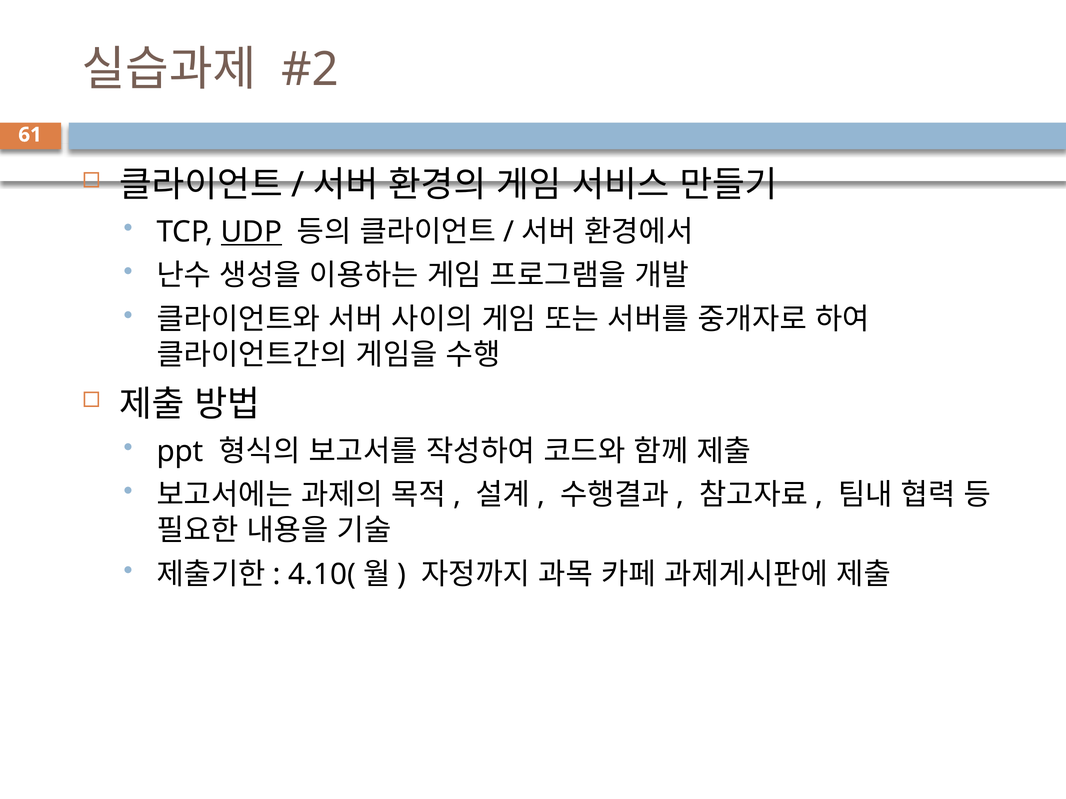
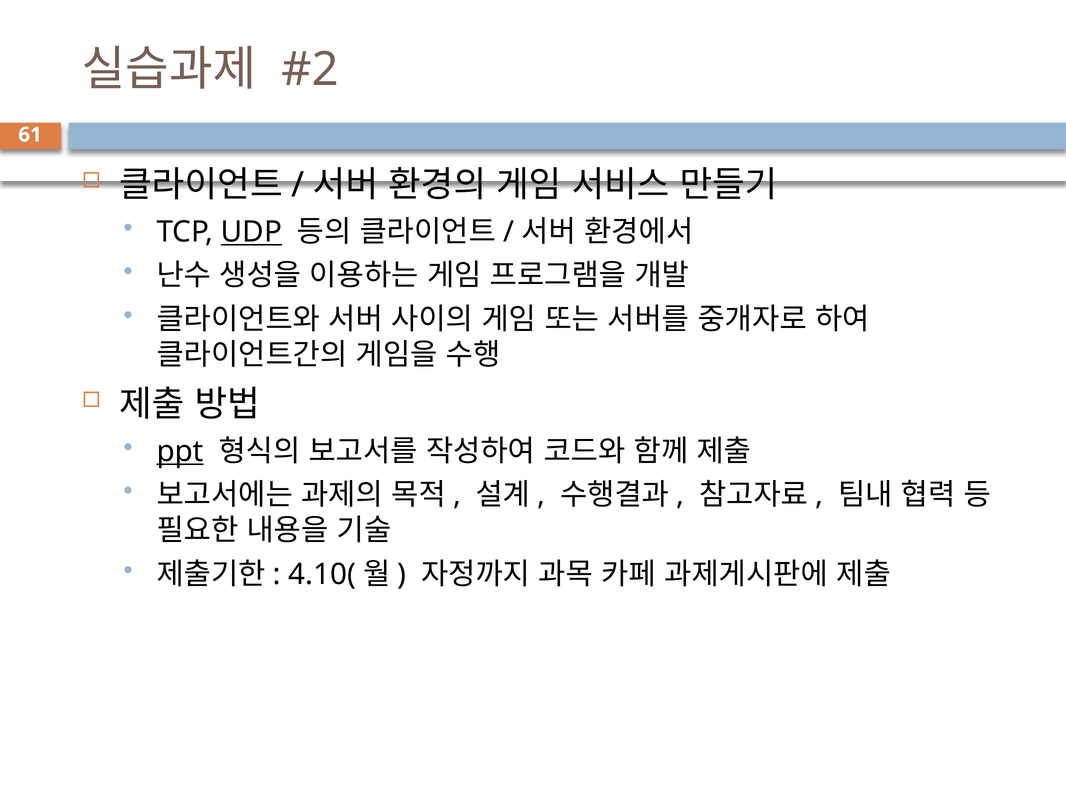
ppt underline: none -> present
